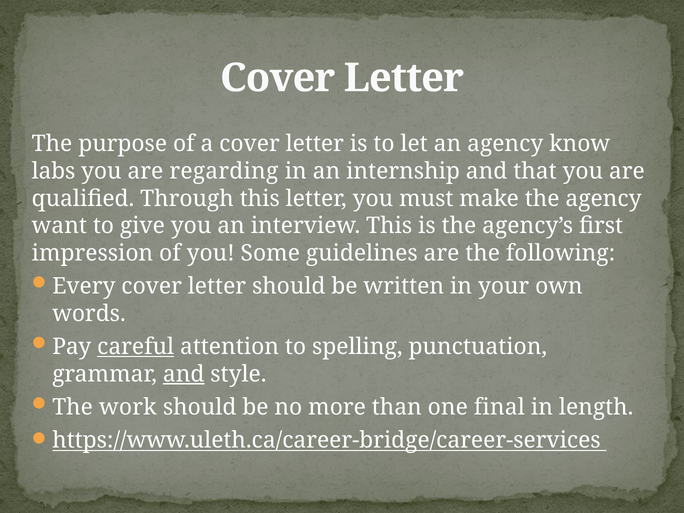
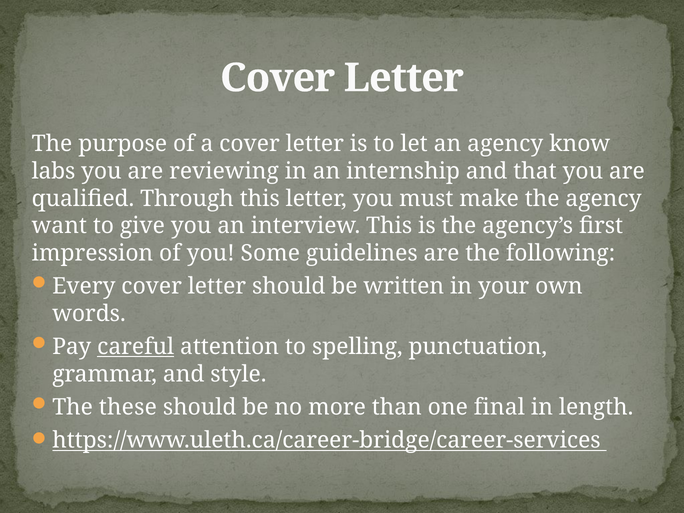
regarding: regarding -> reviewing
and at (184, 374) underline: present -> none
work: work -> these
